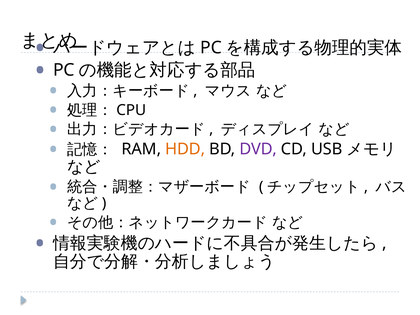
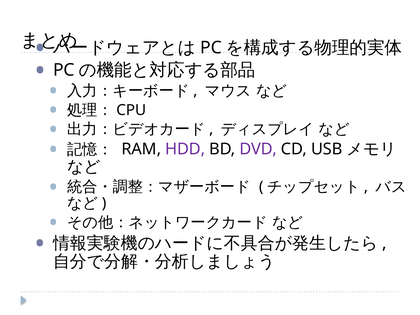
HDD colour: orange -> purple
